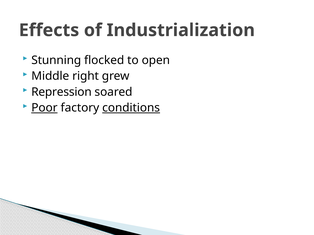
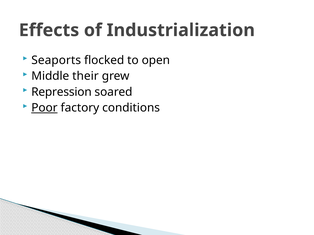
Stunning: Stunning -> Seaports
right: right -> their
conditions underline: present -> none
